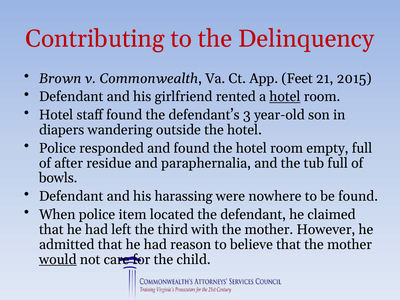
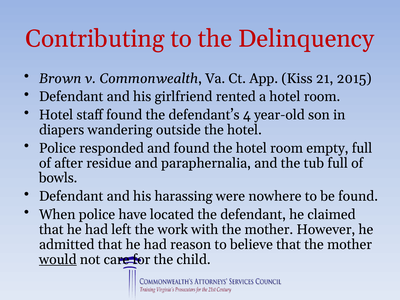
Feet: Feet -> Kiss
hotel at (285, 97) underline: present -> none
3: 3 -> 4
item: item -> have
third: third -> work
